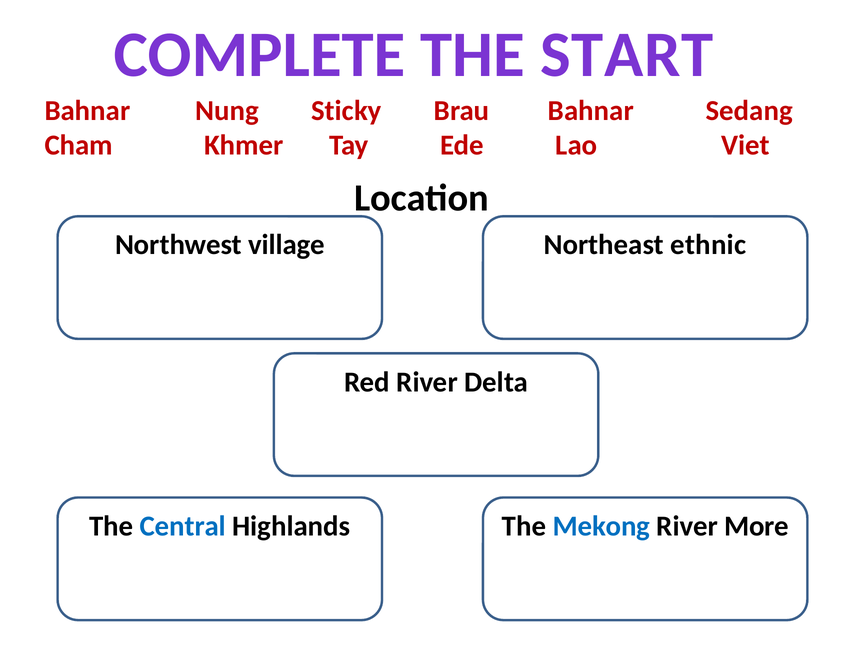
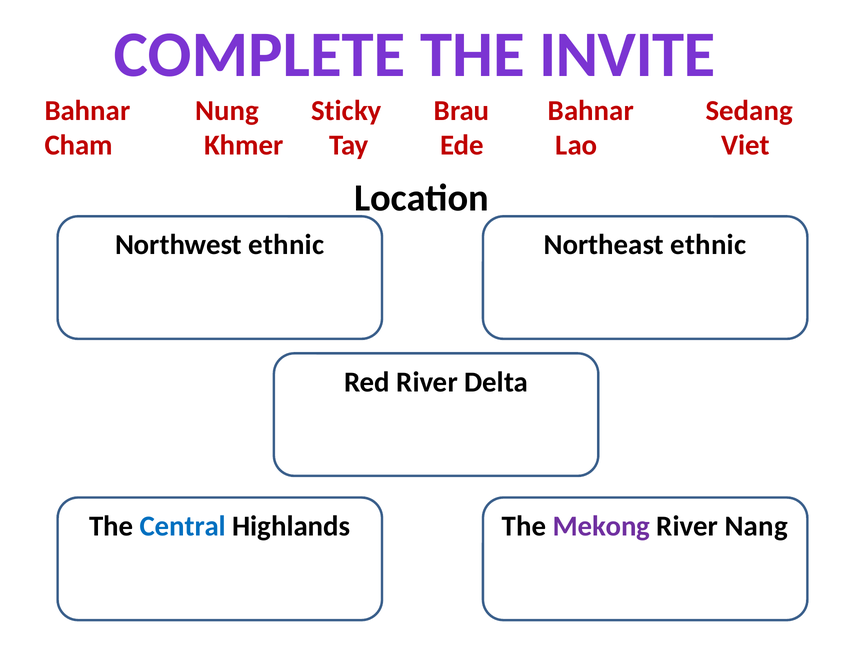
START: START -> INVITE
Northwest village: village -> ethnic
Mekong colour: blue -> purple
More: More -> Nang
